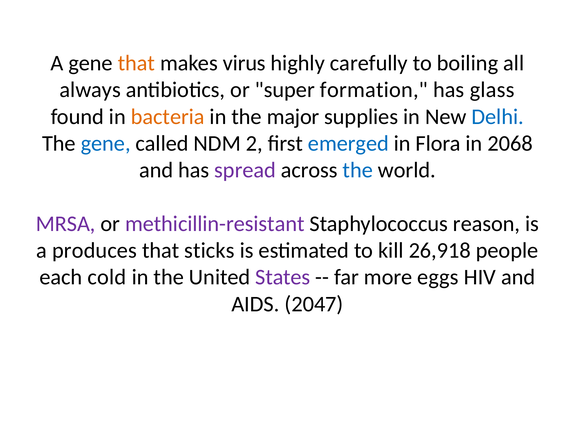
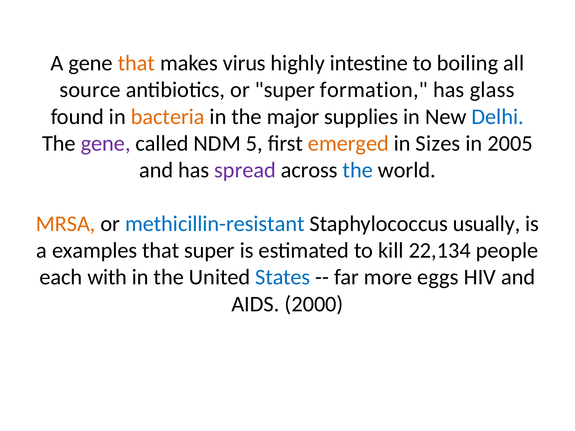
carefully: carefully -> intestine
always: always -> source
gene at (106, 143) colour: blue -> purple
2: 2 -> 5
emerged colour: blue -> orange
Flora: Flora -> Sizes
2068: 2068 -> 2005
MRSA colour: purple -> orange
methicillin-resistant colour: purple -> blue
reason: reason -> usually
produces: produces -> examples
that sticks: sticks -> super
26,918: 26,918 -> 22,134
cold: cold -> with
States colour: purple -> blue
2047: 2047 -> 2000
